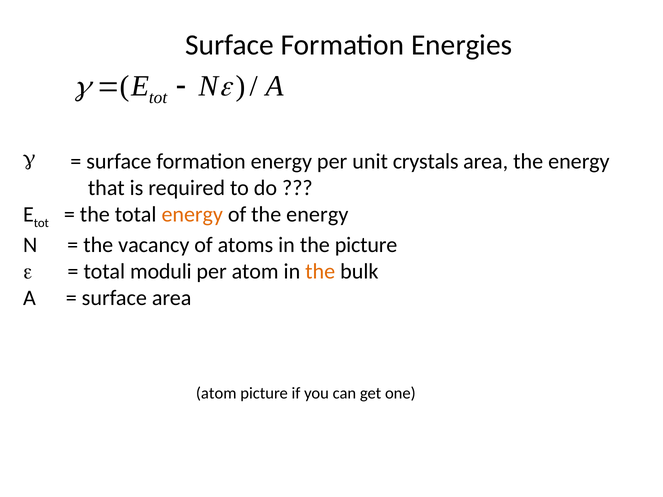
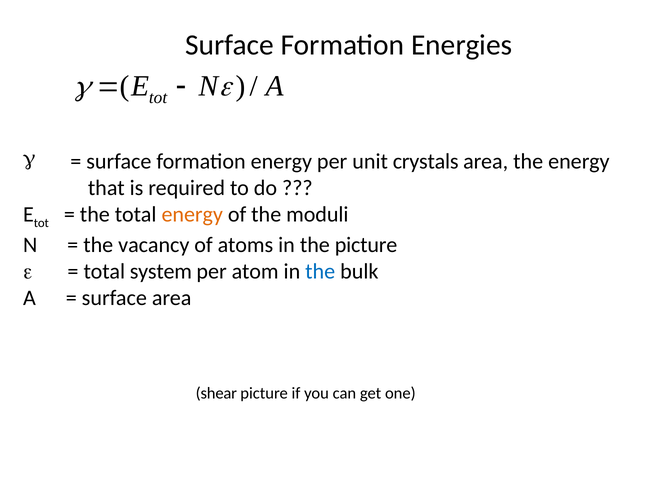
of the energy: energy -> moduli
moduli: moduli -> system
the at (320, 271) colour: orange -> blue
atom at (216, 393): atom -> shear
